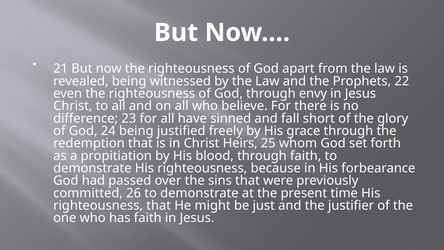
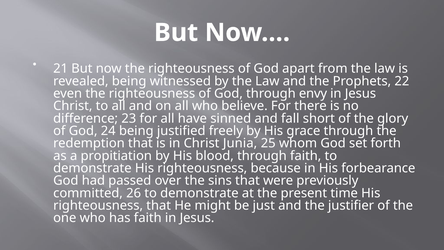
Heirs: Heirs -> Junia
